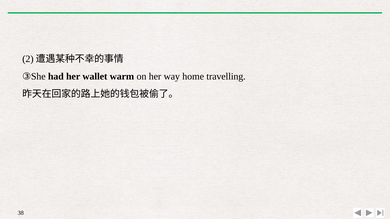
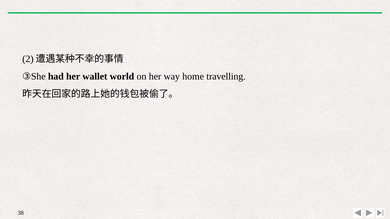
warm: warm -> world
